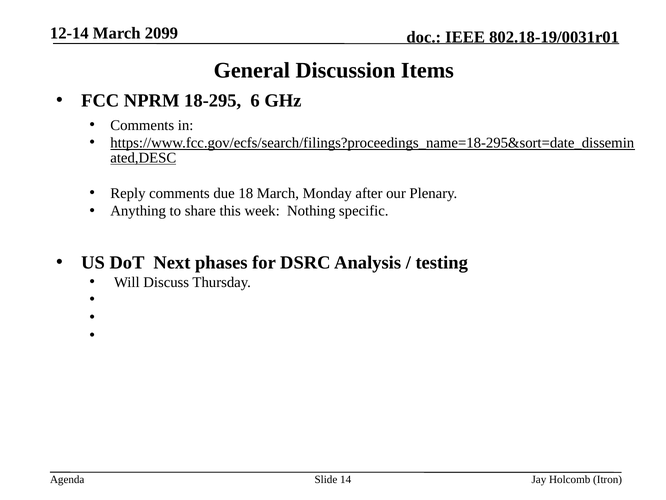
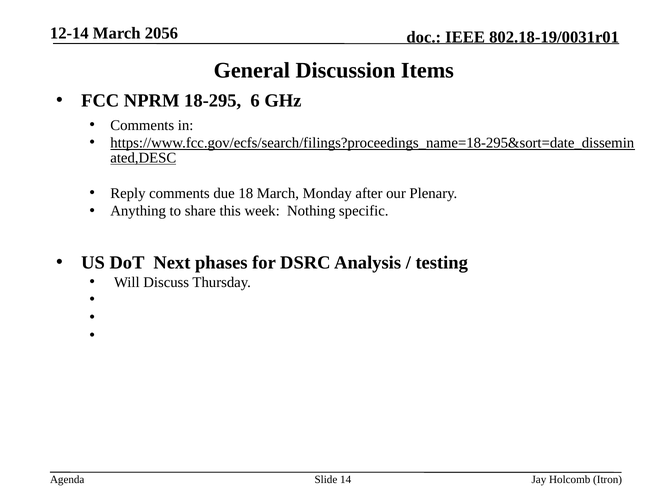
2099: 2099 -> 2056
